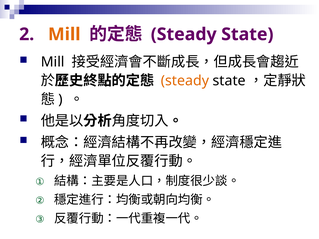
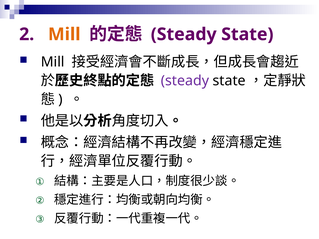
steady at (185, 81) colour: orange -> purple
